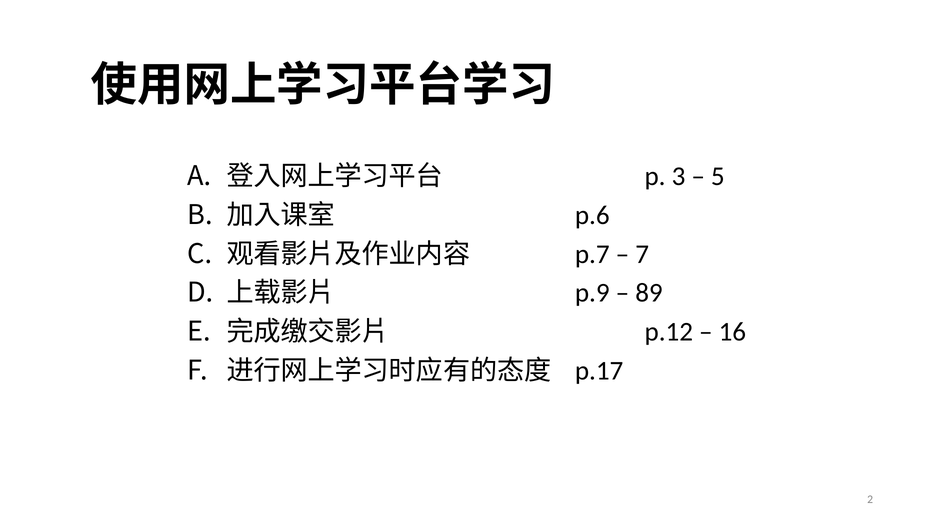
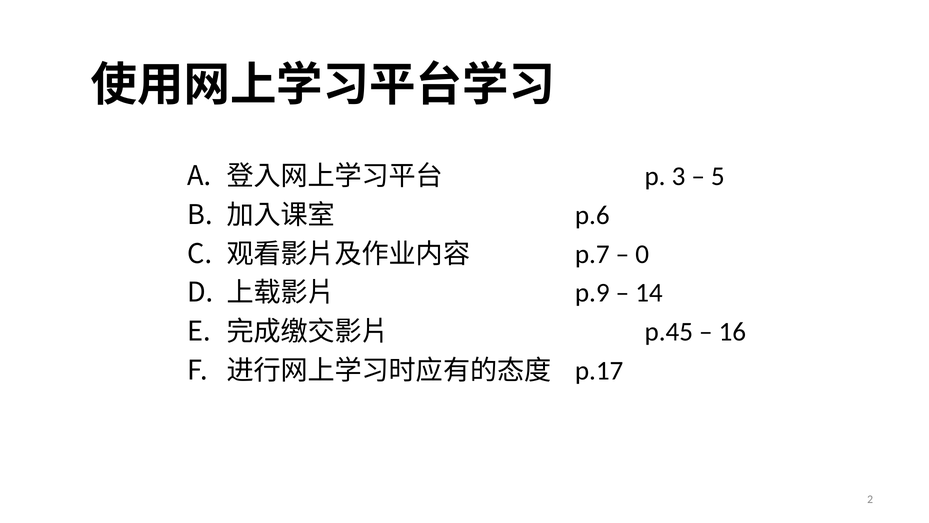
7: 7 -> 0
89: 89 -> 14
p.12: p.12 -> p.45
